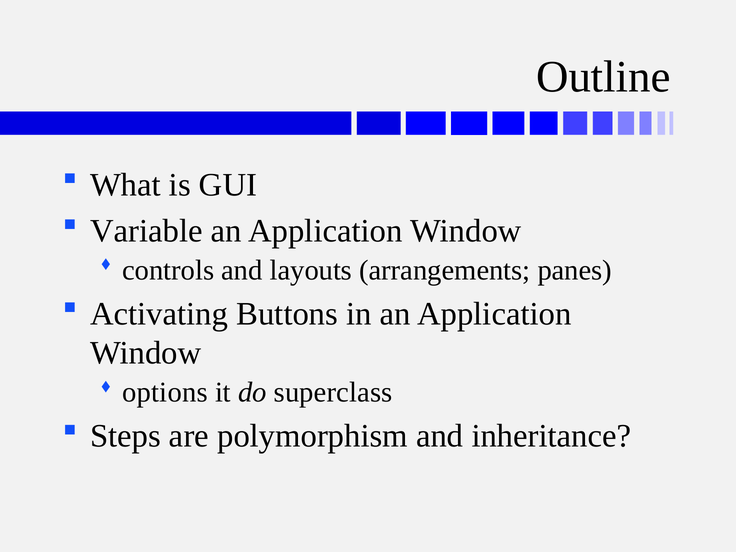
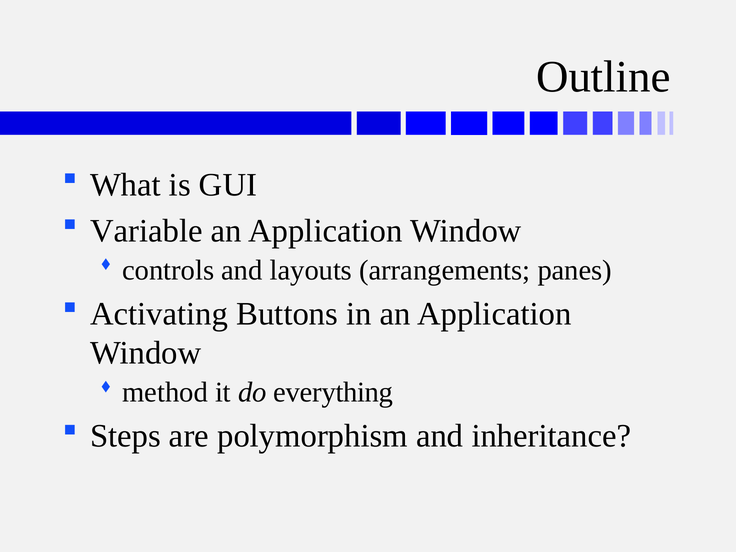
options: options -> method
superclass: superclass -> everything
